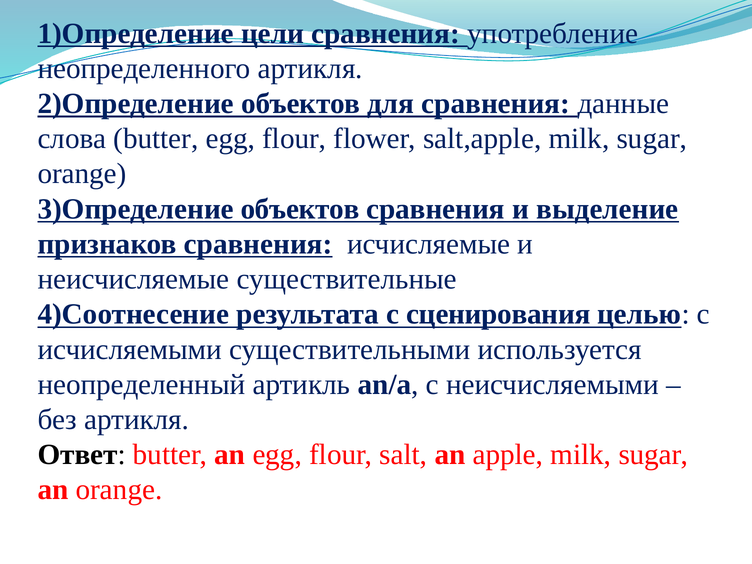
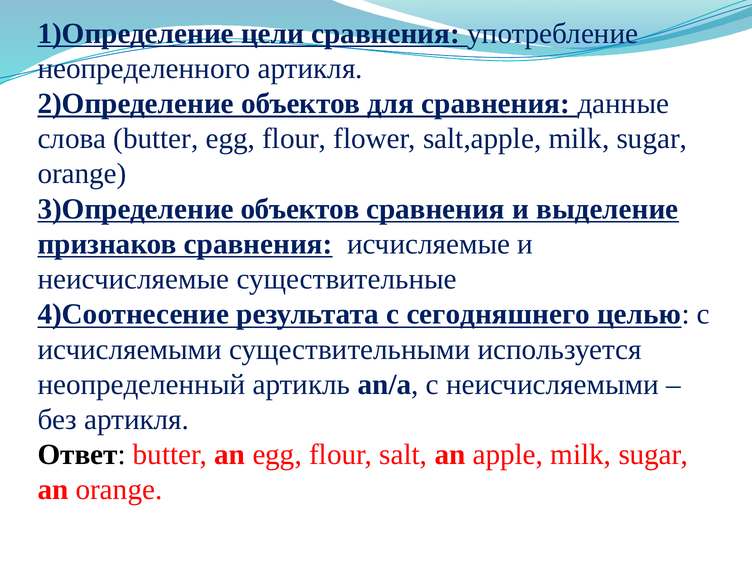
сценирования: сценирования -> сегодняшнего
